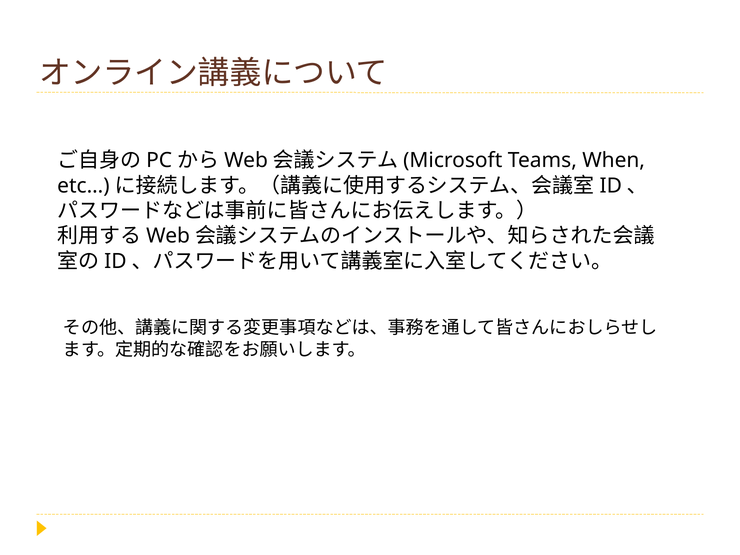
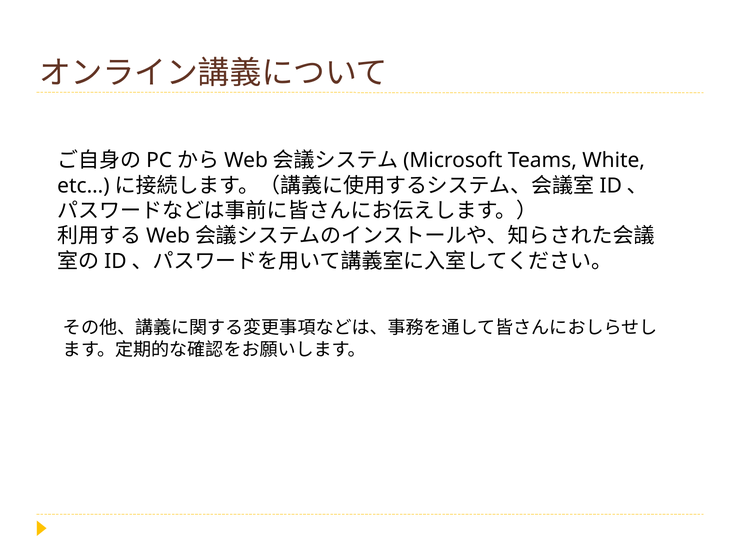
When: When -> White
